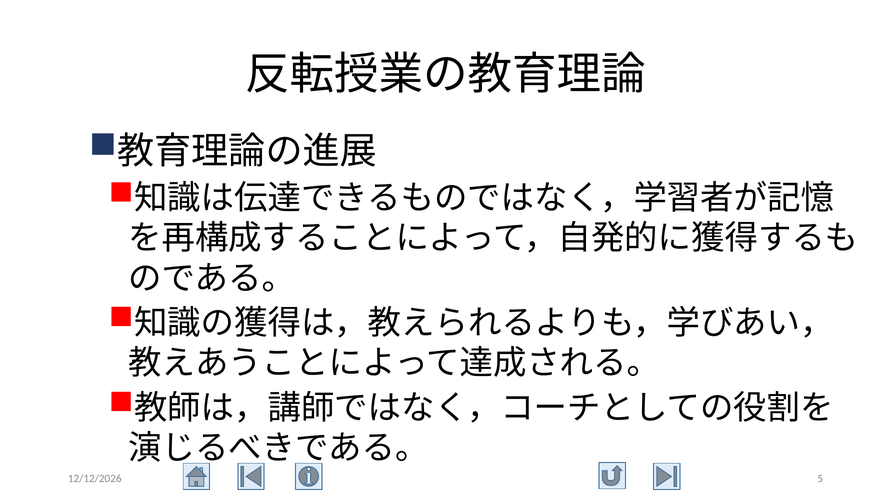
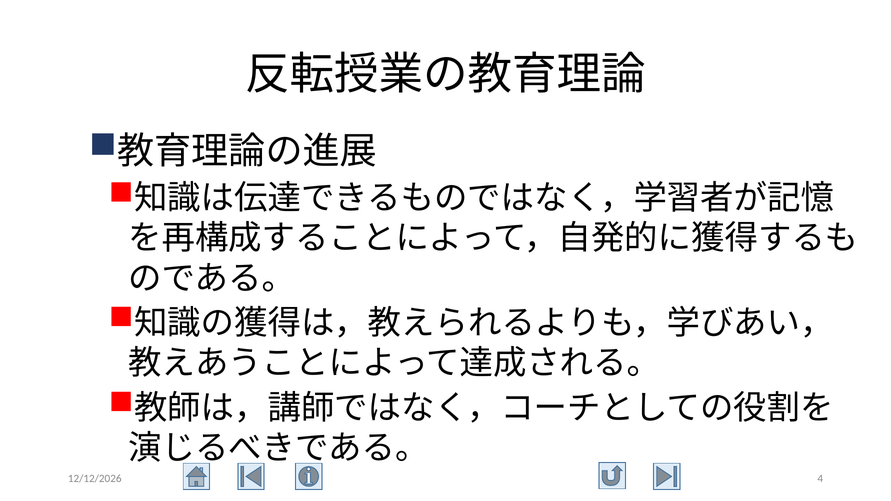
5: 5 -> 4
